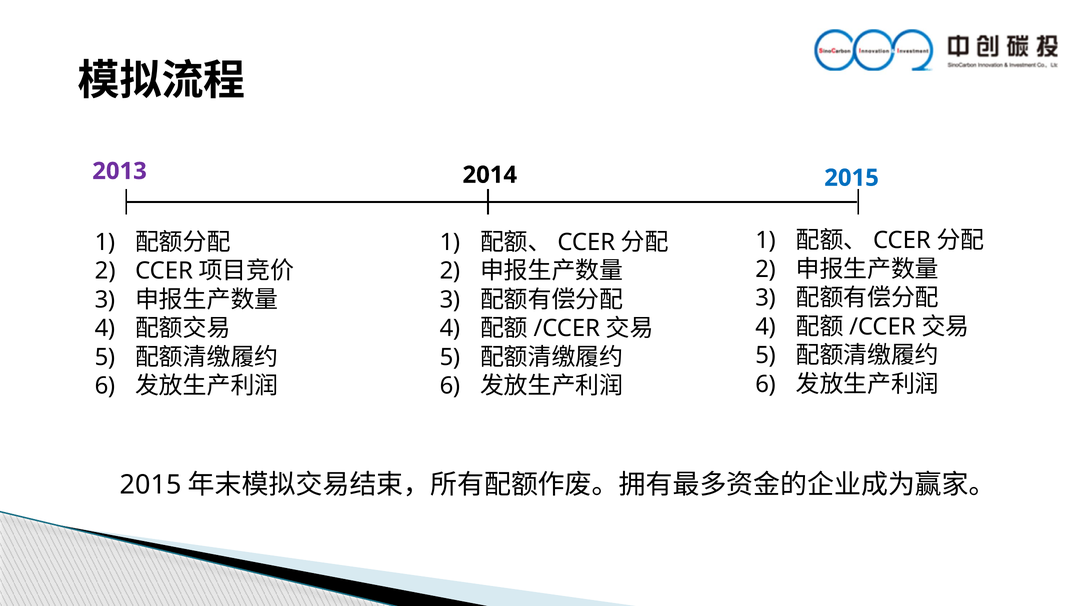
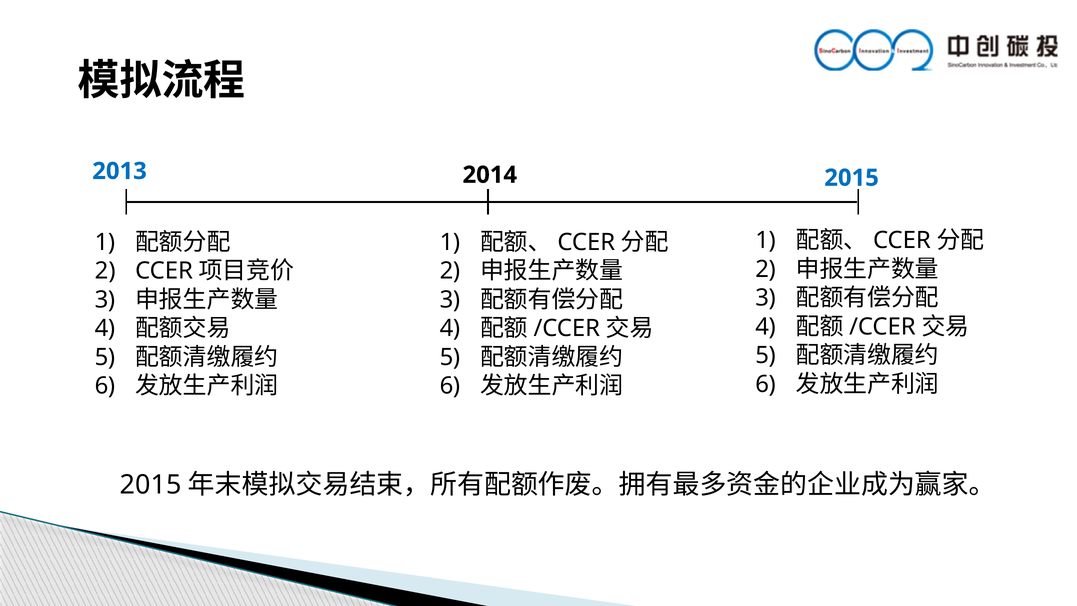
2013 colour: purple -> blue
